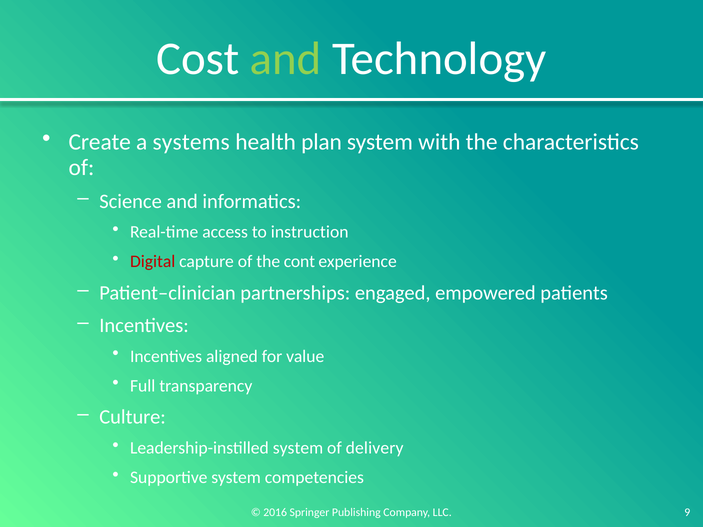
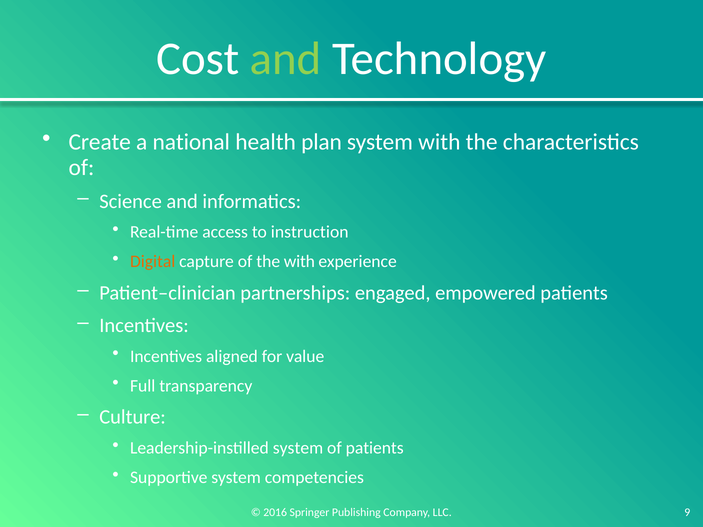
systems: systems -> national
Digital colour: red -> orange
the cont: cont -> with
of delivery: delivery -> patients
